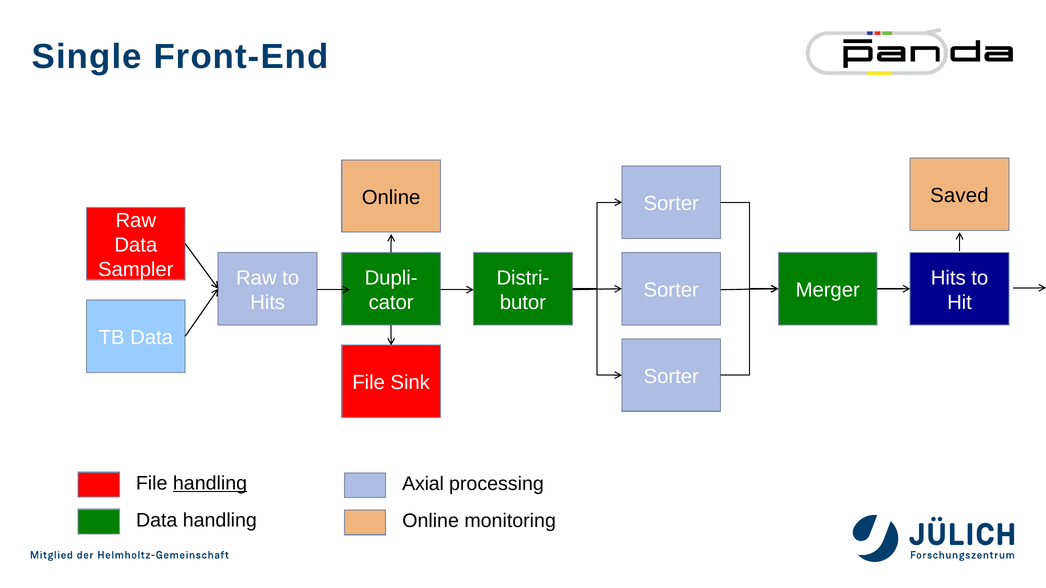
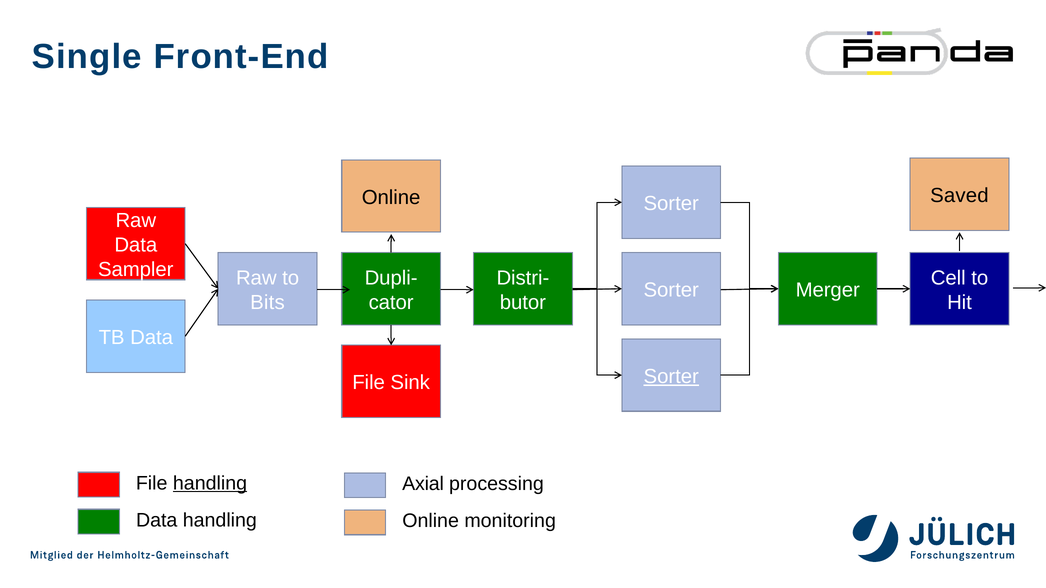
Hits at (948, 278): Hits -> Cell
Hits at (268, 302): Hits -> Bits
Sorter at (671, 377) underline: none -> present
